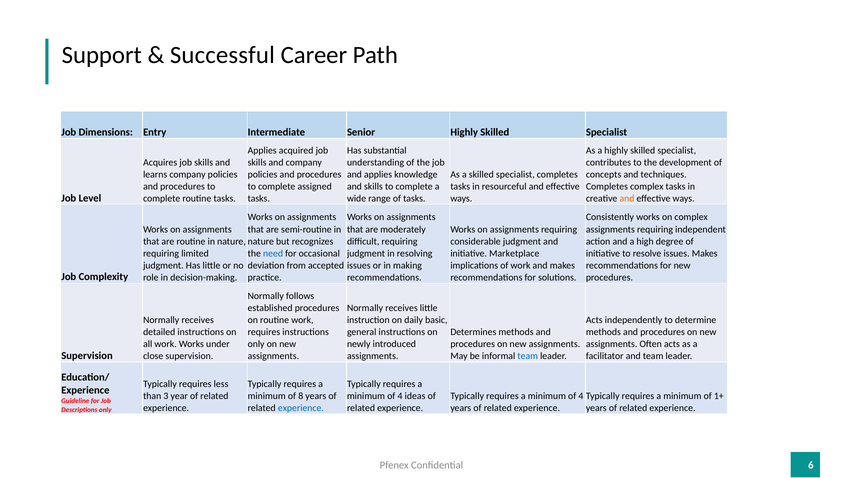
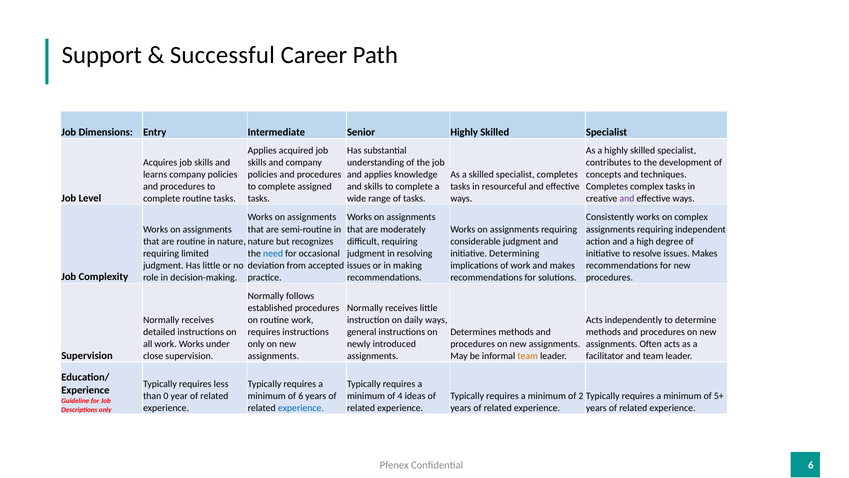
and at (627, 198) colour: orange -> purple
Marketplace: Marketplace -> Determining
daily basic: basic -> ways
team at (528, 356) colour: blue -> orange
3: 3 -> 0
of 8: 8 -> 6
4 at (581, 396): 4 -> 2
1+: 1+ -> 5+
